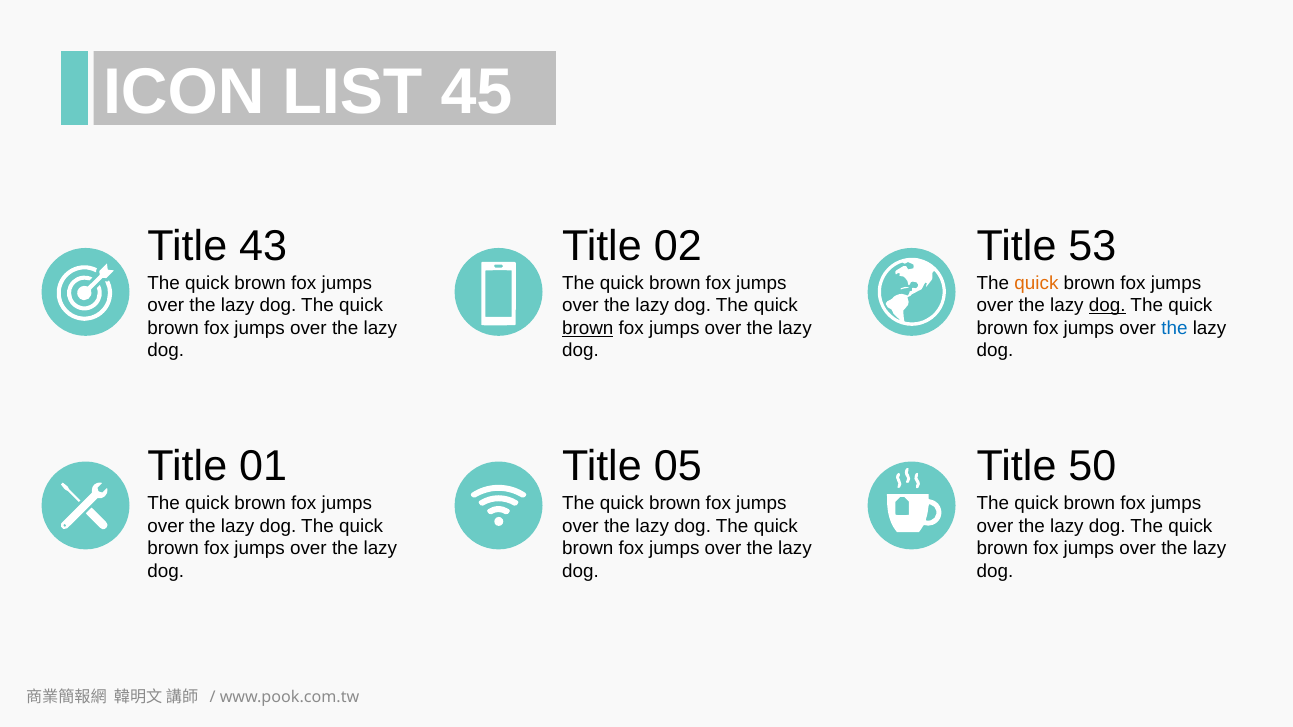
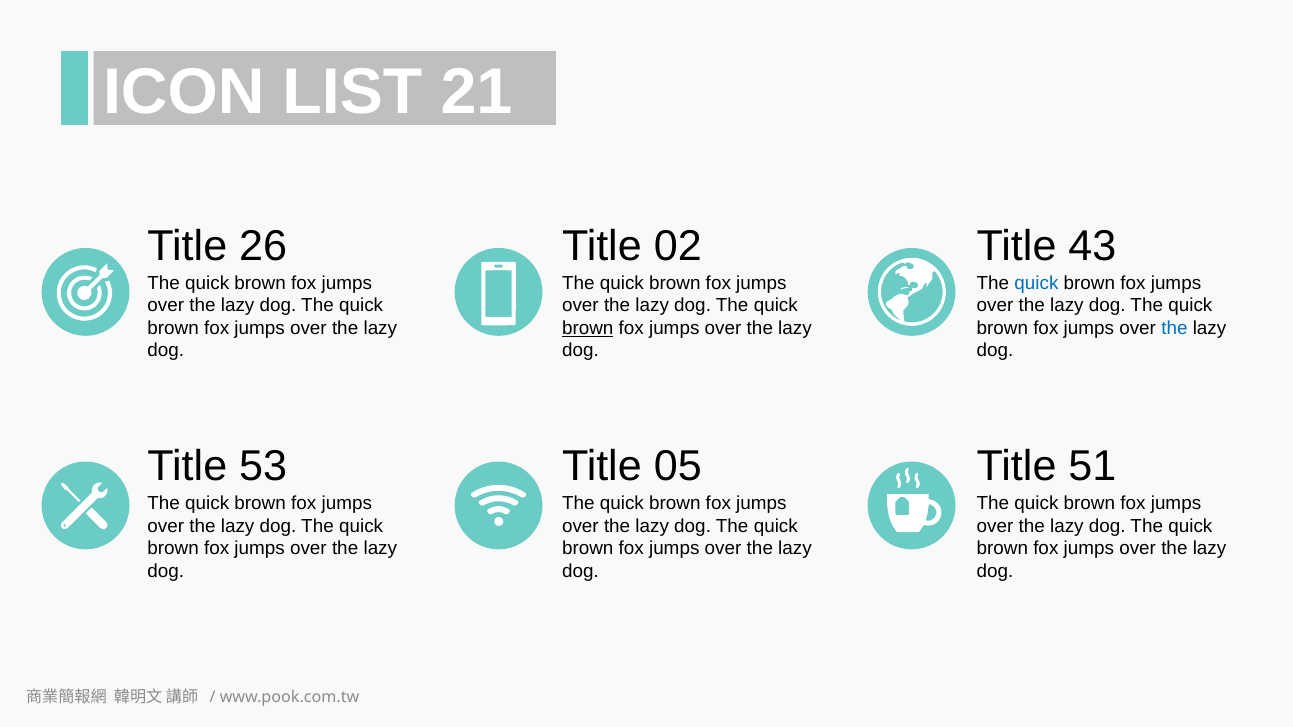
45: 45 -> 21
43: 43 -> 26
53: 53 -> 43
quick at (1036, 283) colour: orange -> blue
dog at (1107, 306) underline: present -> none
01: 01 -> 53
50: 50 -> 51
